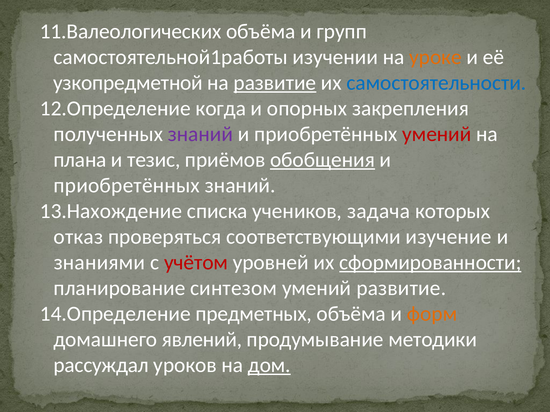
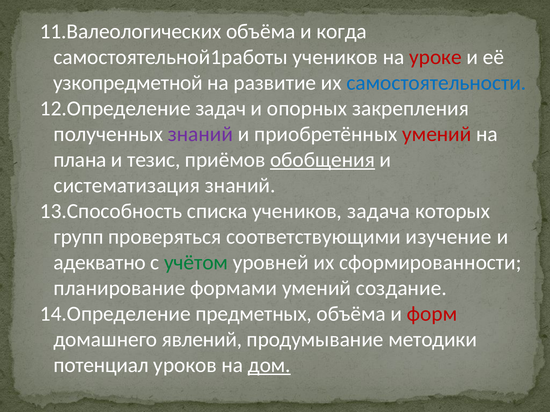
групп: групп -> когда
самостоятельной1работы изучении: изучении -> учеников
уроке colour: orange -> red
развитие at (275, 83) underline: present -> none
когда: когда -> задач
приобретённых at (127, 186): приобретённых -> систематизация
13.Нахождение: 13.Нахождение -> 13.Способность
отказ: отказ -> групп
знаниями: знаниями -> адекватно
учётом colour: red -> green
сформированности underline: present -> none
синтезом: синтезом -> формами
умений развитие: развитие -> создание
форм colour: orange -> red
рассуждал: рассуждал -> потенциал
